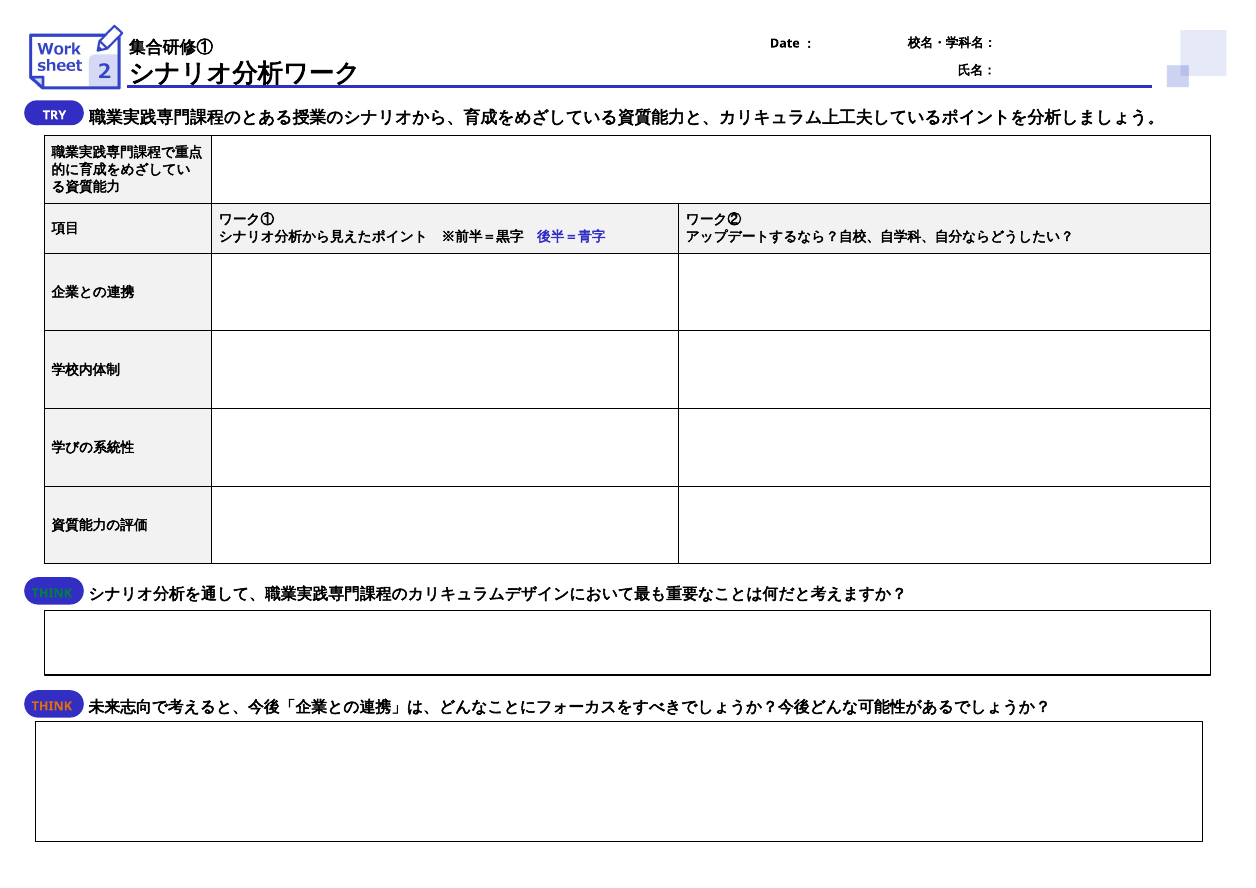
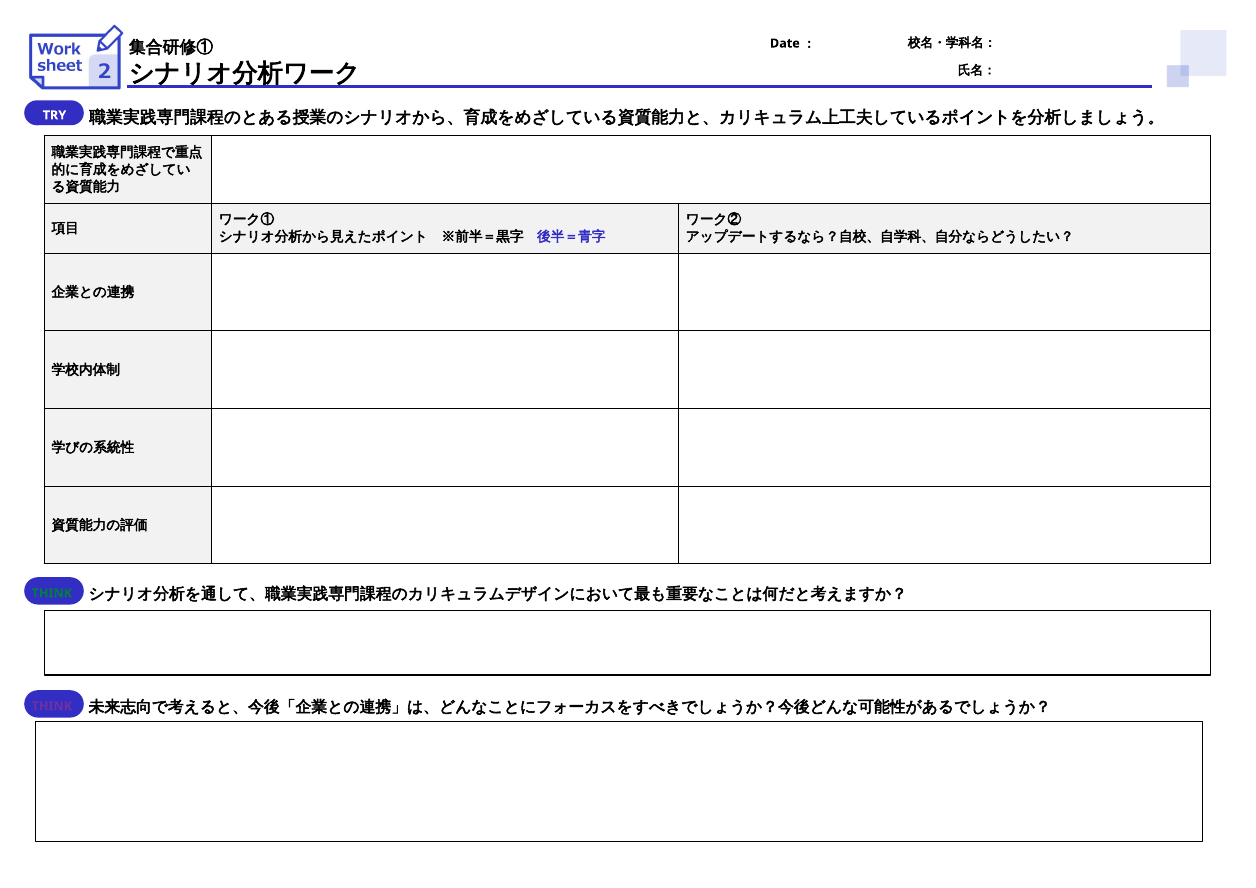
THINK at (52, 706) colour: orange -> purple
